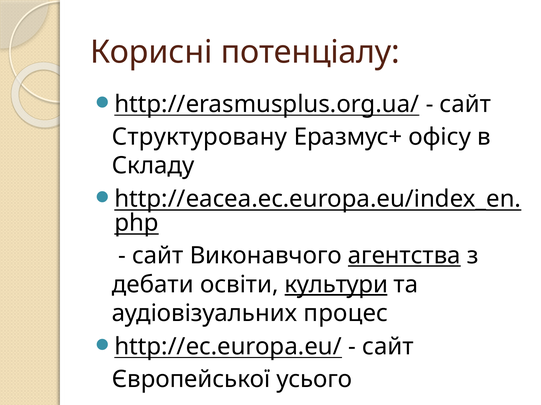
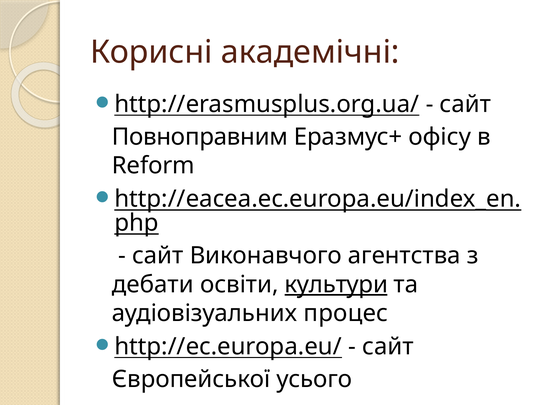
потенціалу: потенціалу -> академічні
Структуровану: Структуровану -> Повноправним
Складу: Складу -> Reform
агентства underline: present -> none
